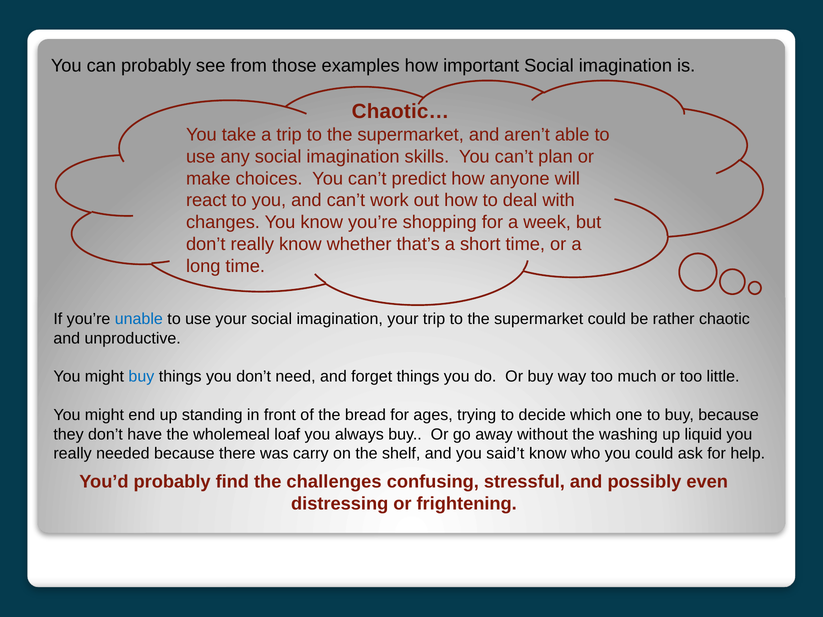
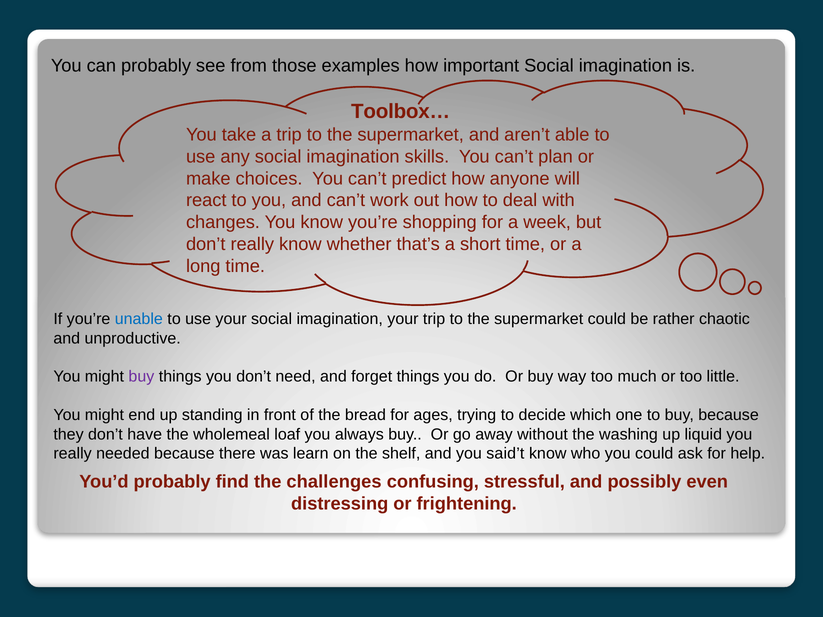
Chaotic…: Chaotic… -> Toolbox…
buy at (141, 377) colour: blue -> purple
carry: carry -> learn
